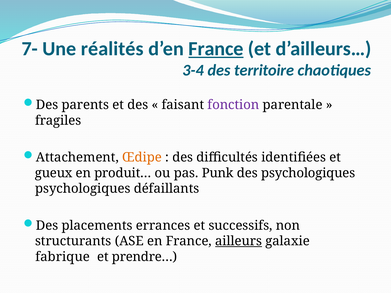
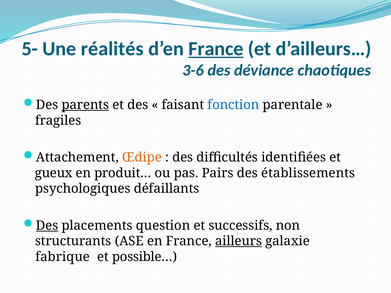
7-: 7- -> 5-
3-4: 3-4 -> 3-6
territoire: territoire -> déviance
parents underline: none -> present
fonction colour: purple -> blue
Punk: Punk -> Pairs
des psychologiques: psychologiques -> établissements
Des at (47, 226) underline: none -> present
errances: errances -> question
prendre…: prendre… -> possible…
